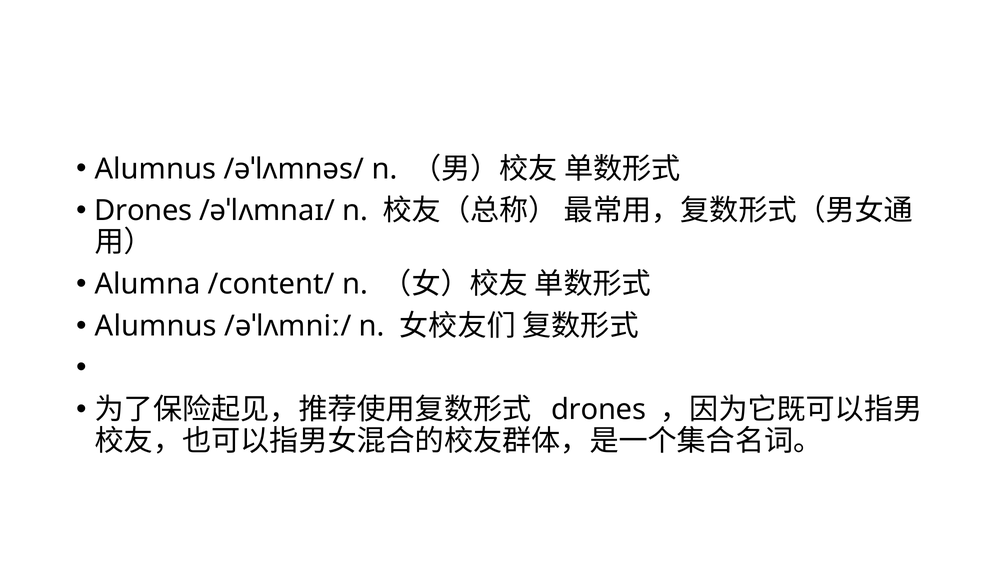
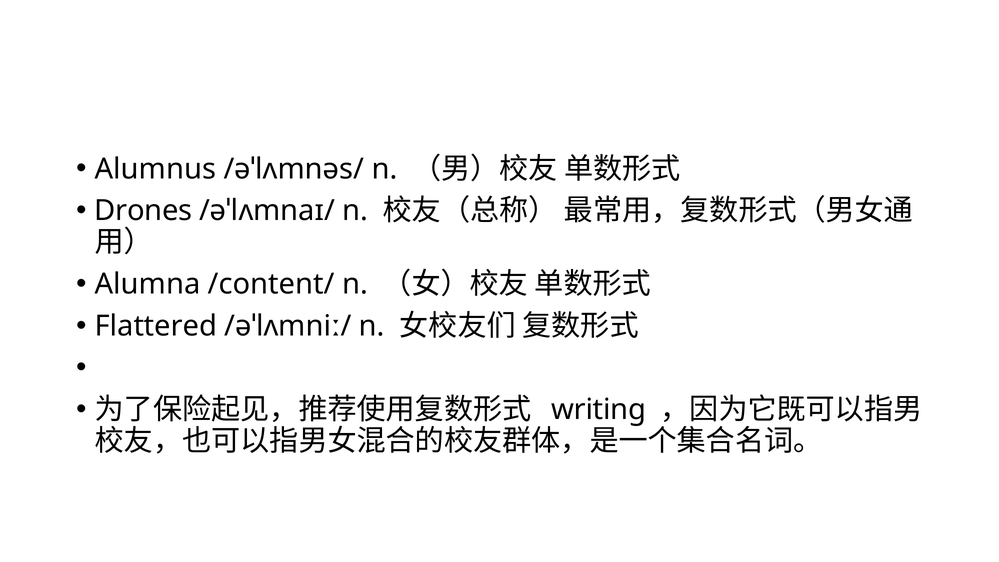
Alumnus at (156, 326): Alumnus -> Flattered
drones at (599, 410): drones -> writing
